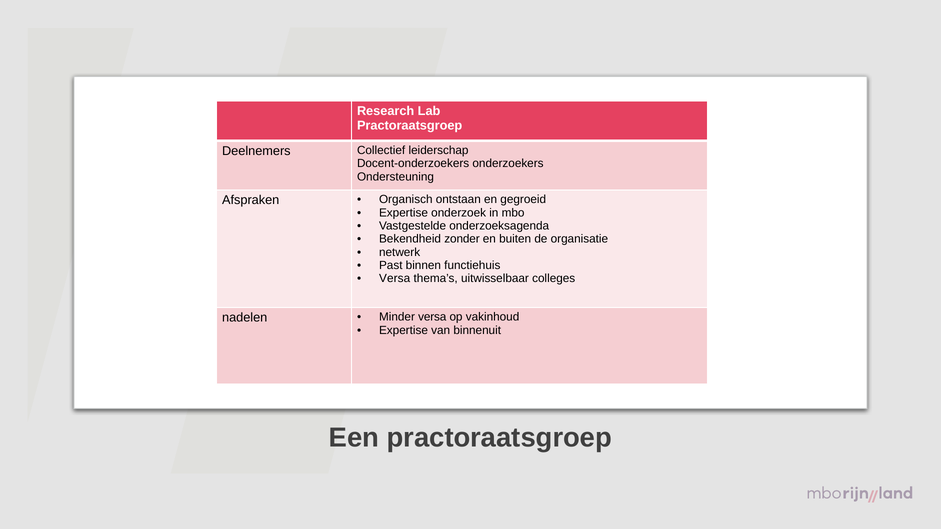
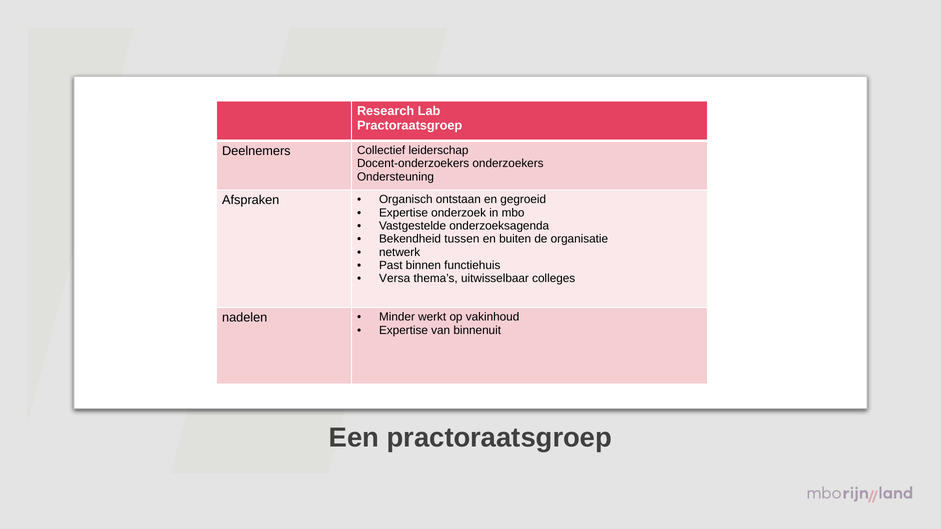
zonder: zonder -> tussen
Minder versa: versa -> werkt
